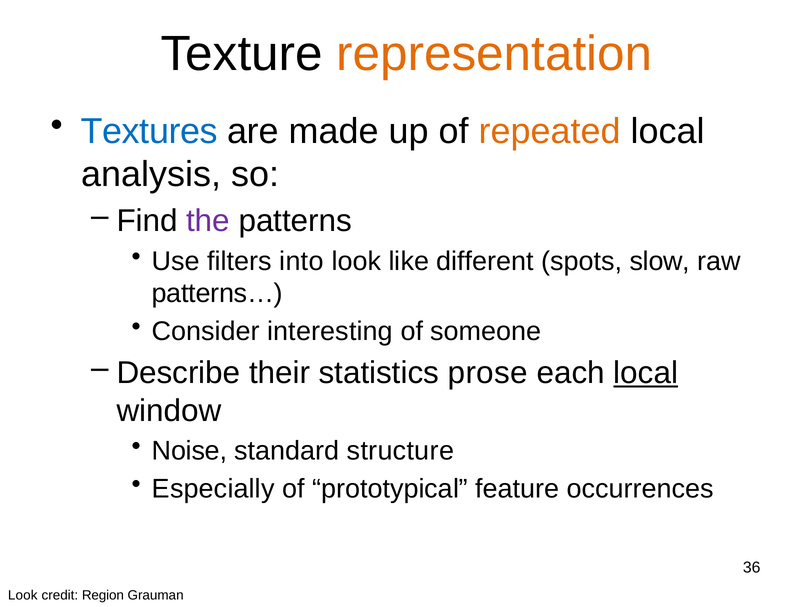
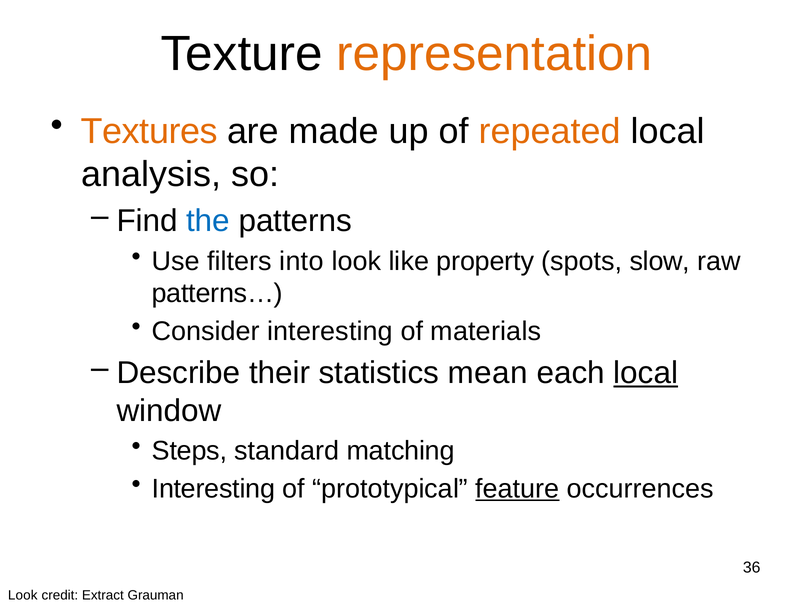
Textures colour: blue -> orange
the colour: purple -> blue
different: different -> property
someone: someone -> materials
prose: prose -> mean
Noise: Noise -> Steps
structure: structure -> matching
Especially at (213, 488): Especially -> Interesting
feature underline: none -> present
Region: Region -> Extract
